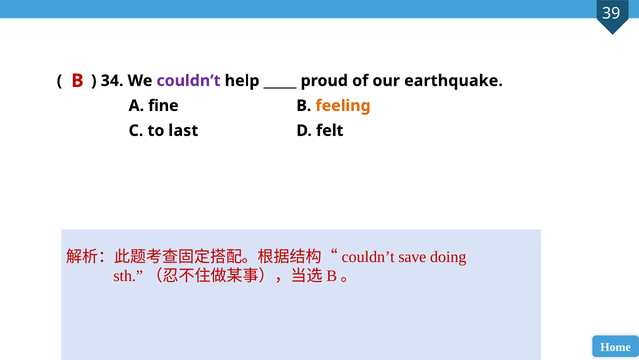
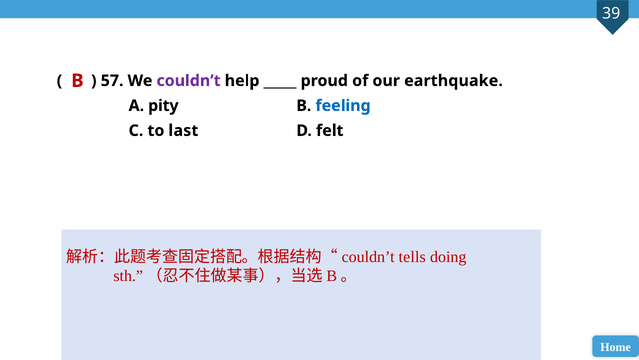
34: 34 -> 57
fine: fine -> pity
feeling colour: orange -> blue
save: save -> tells
